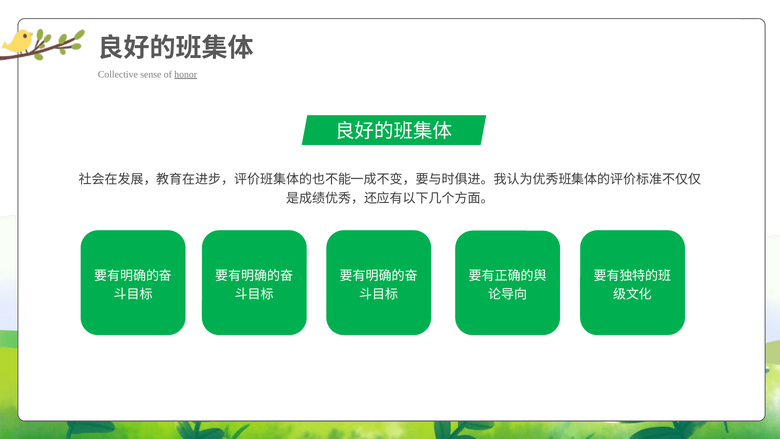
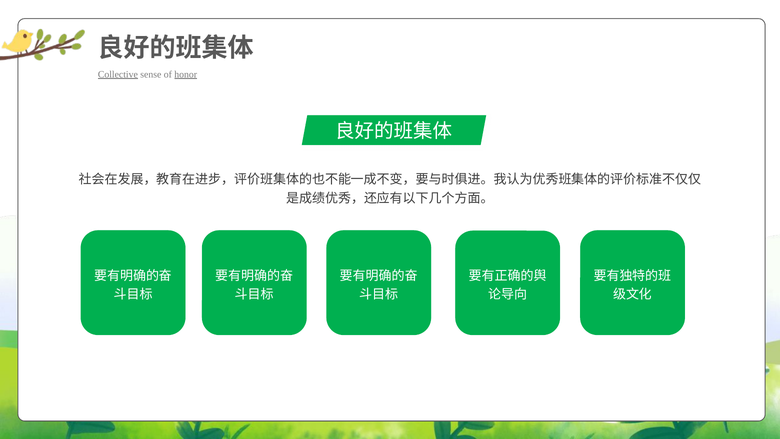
Collective underline: none -> present
